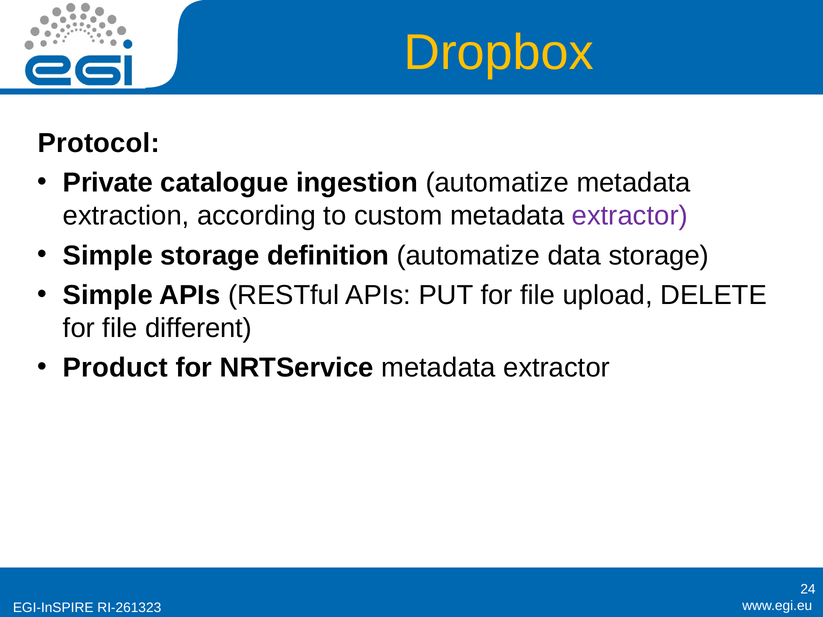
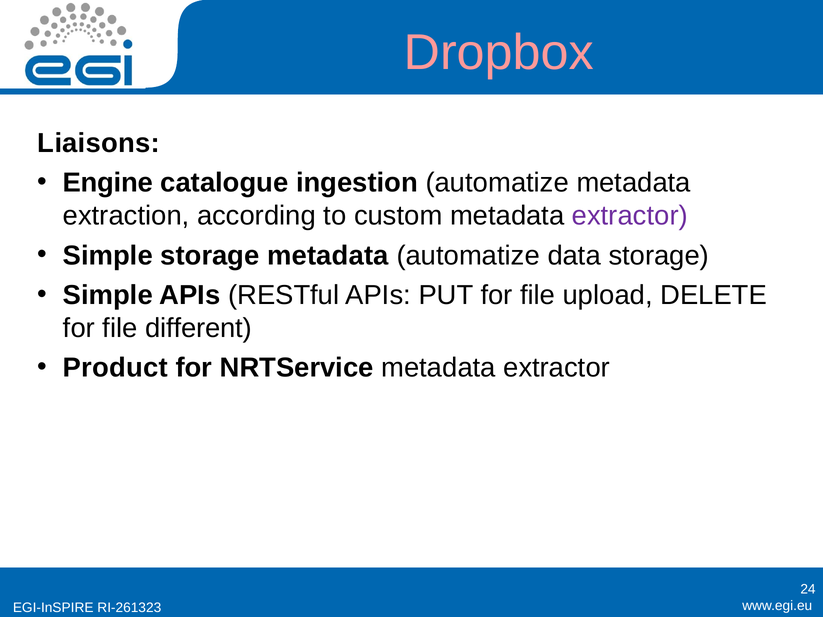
Dropbox colour: yellow -> pink
Protocol: Protocol -> Liaisons
Private: Private -> Engine
storage definition: definition -> metadata
